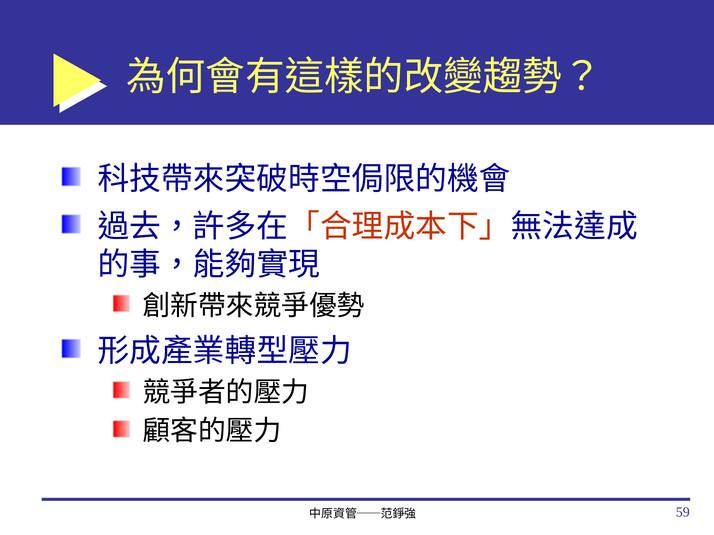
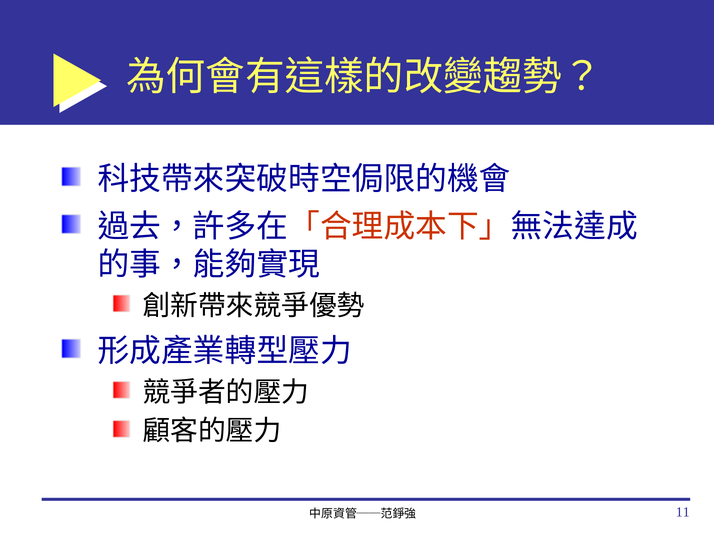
59: 59 -> 11
